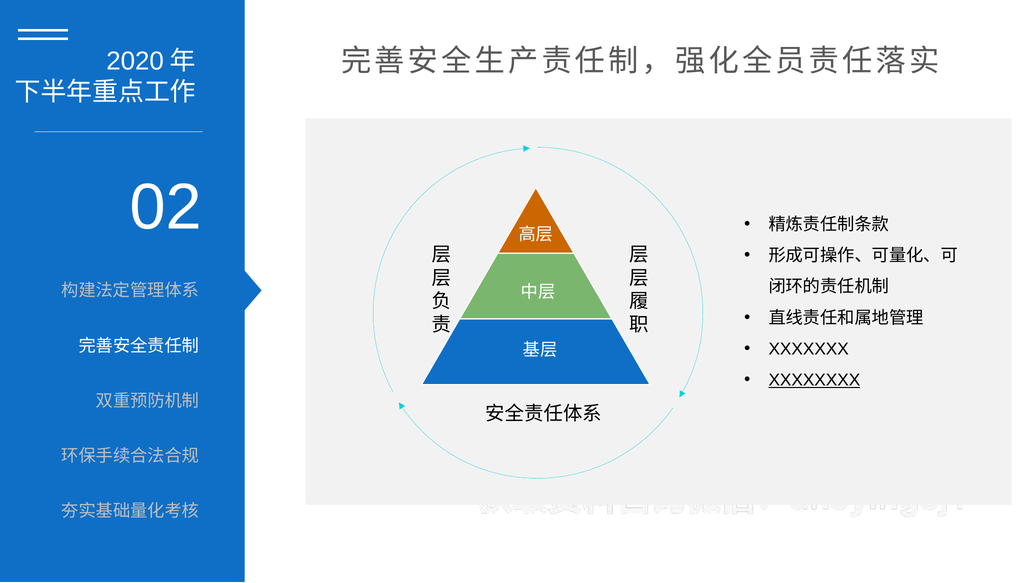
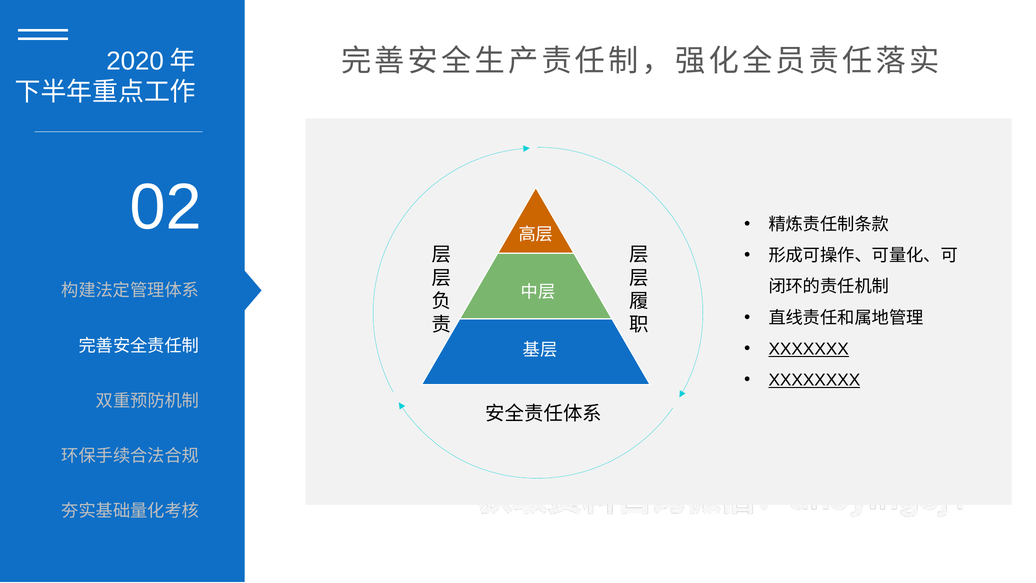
XXXXXXX underline: none -> present
